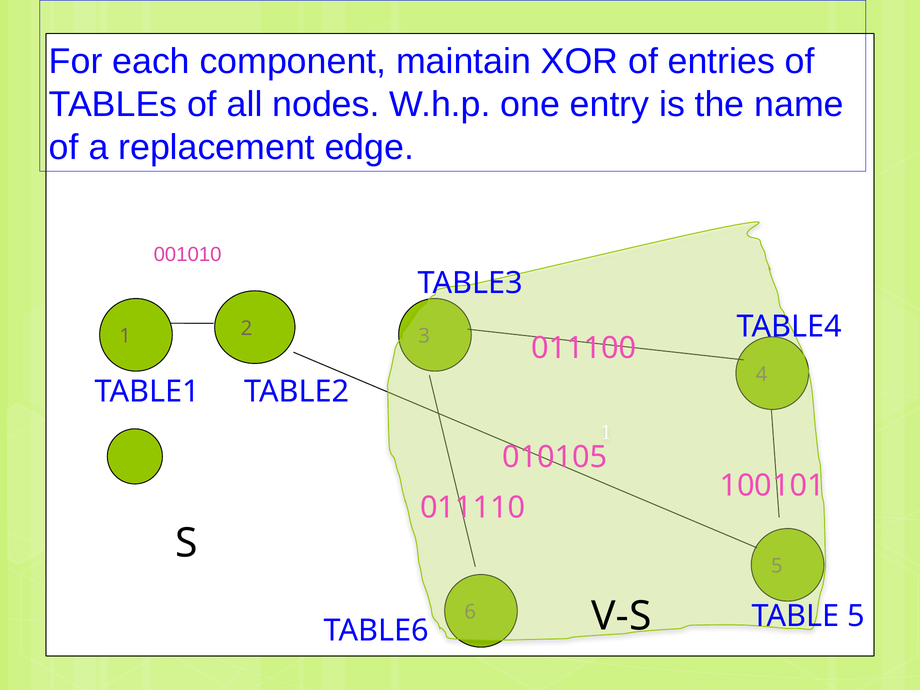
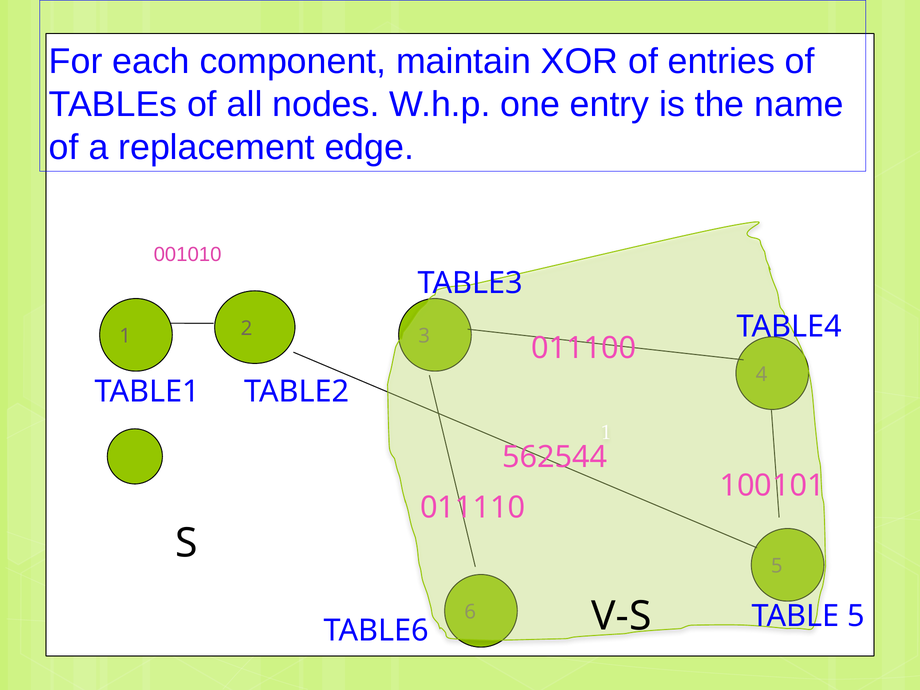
010105: 010105 -> 562544
